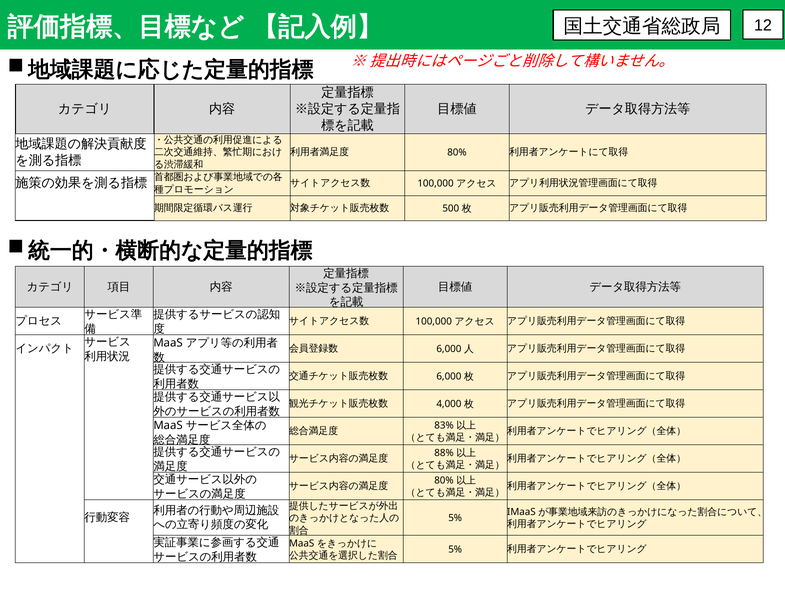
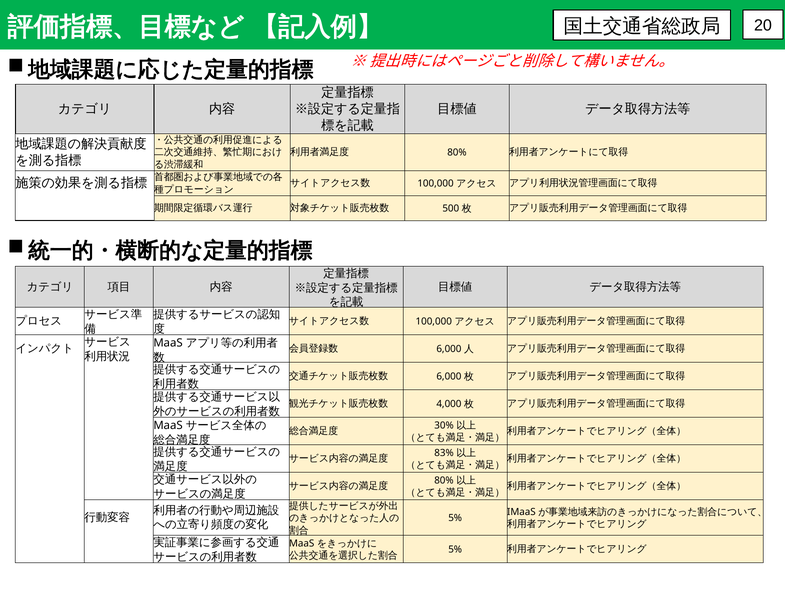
12: 12 -> 20
83%: 83% -> 30%
88%: 88% -> 83%
